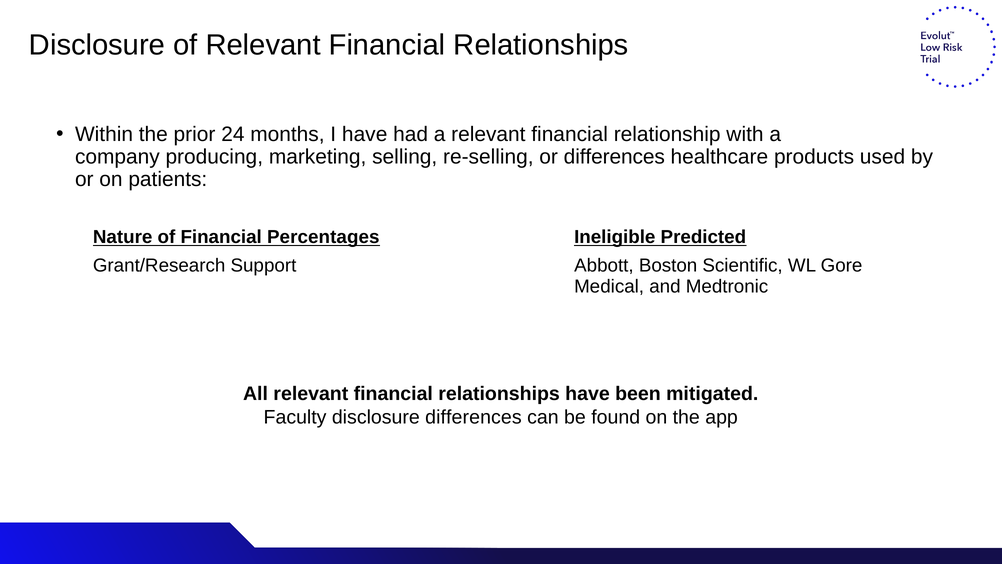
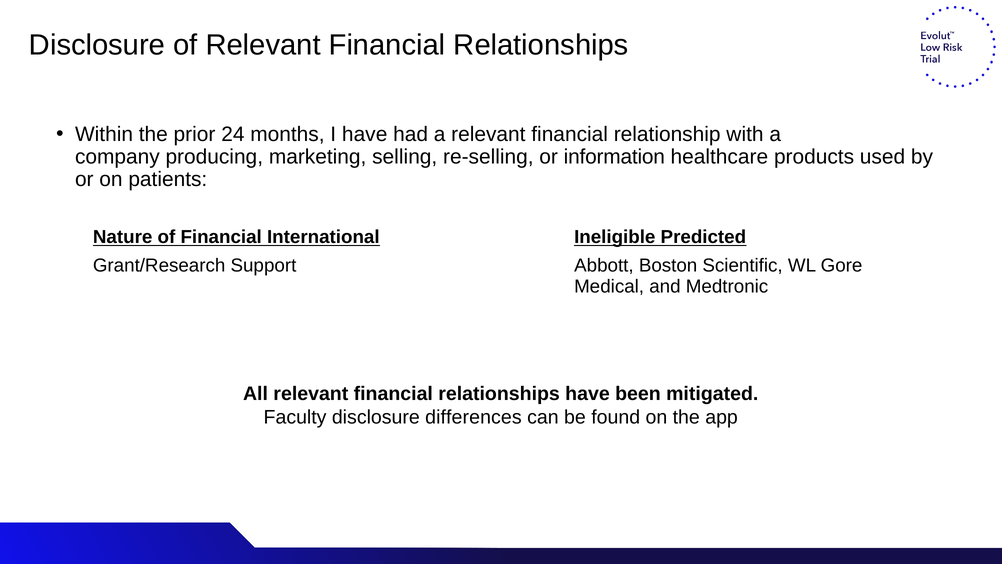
or differences: differences -> information
Percentages: Percentages -> International
